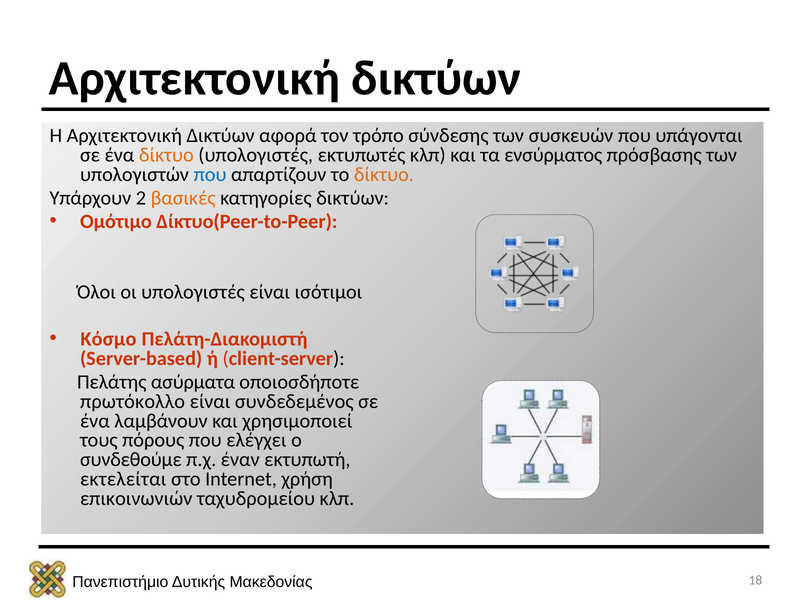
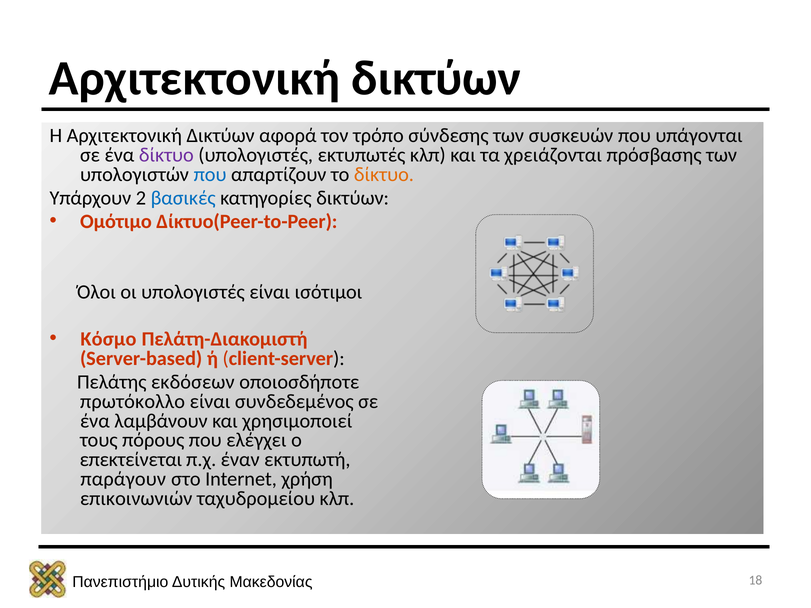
δίκτυο at (166, 155) colour: orange -> purple
ενσύρματος: ενσύρματος -> χρειάζονται
βασικές colour: orange -> blue
ασύρματα: ασύρματα -> εκδόσεων
συνδεθούμε: συνδεθούμε -> επεκτείνεται
εκτελείται: εκτελείται -> παράγουν
